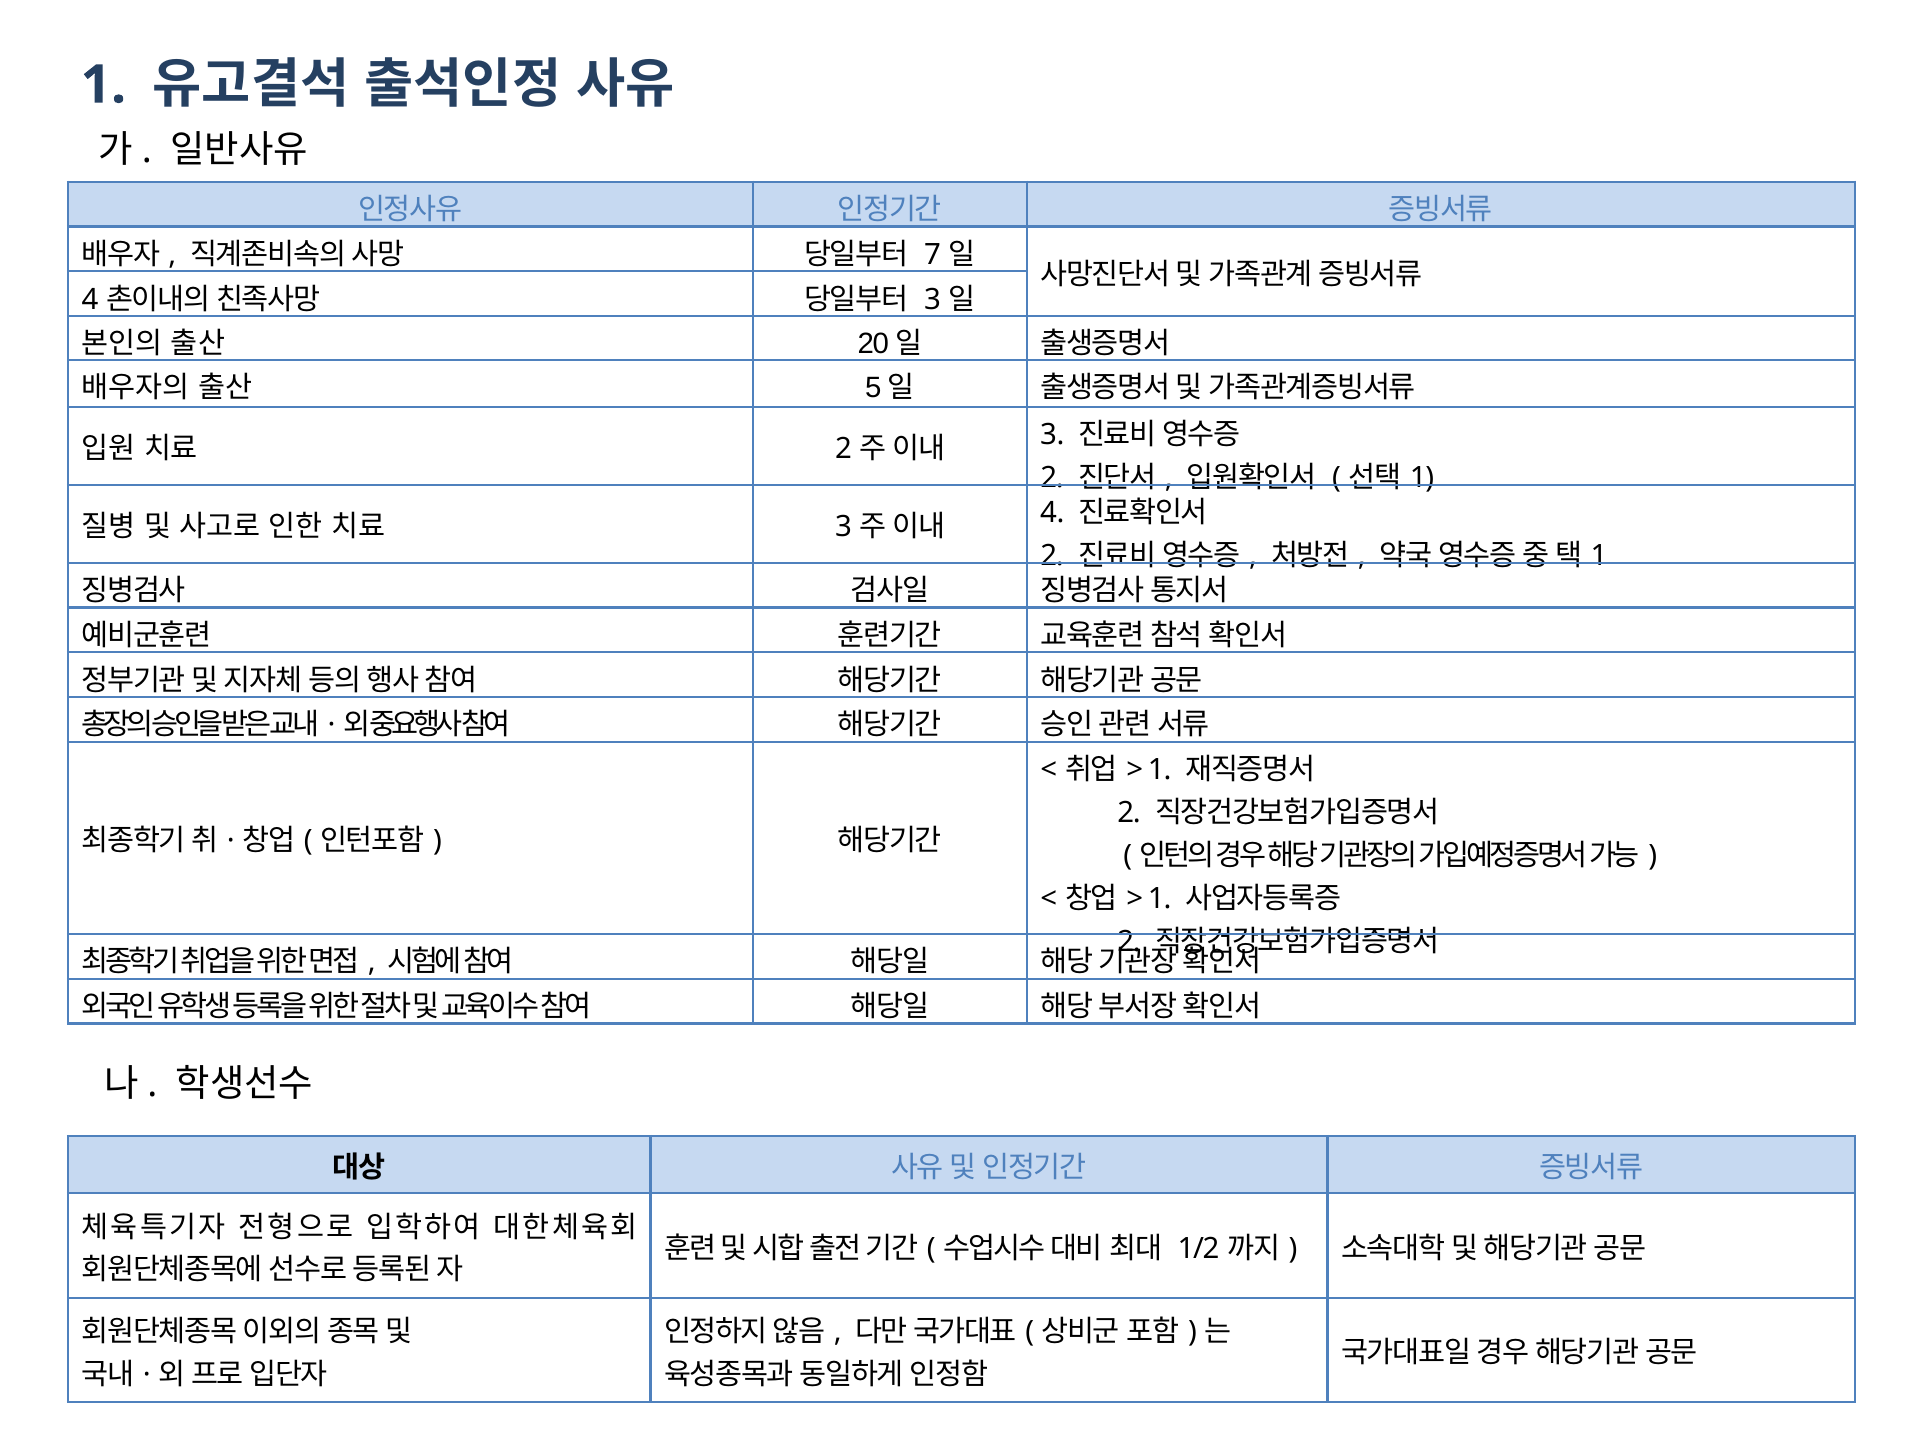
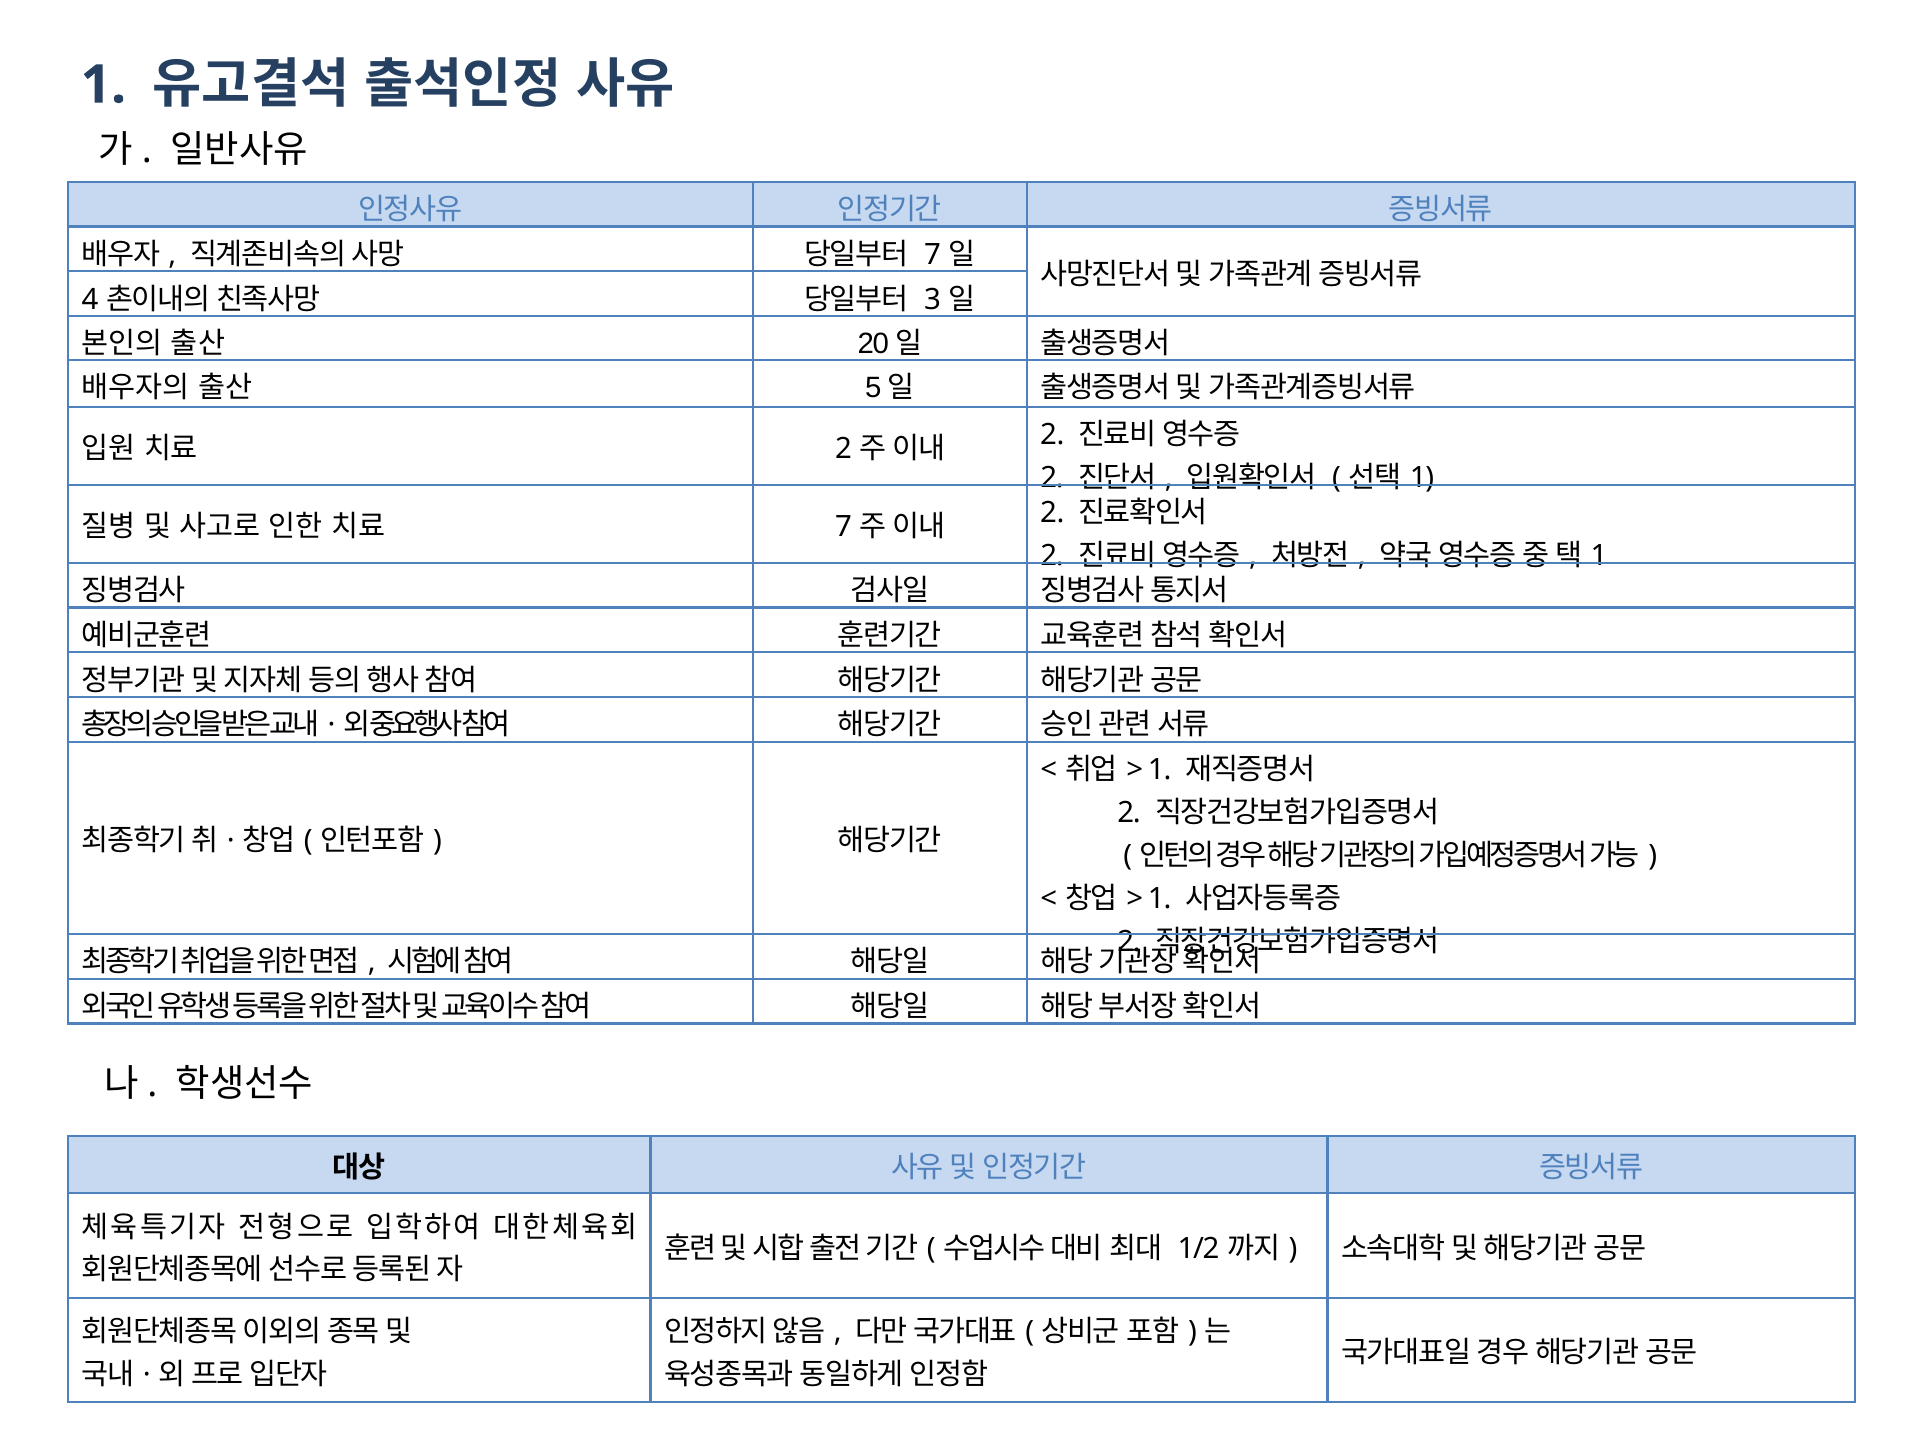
3 at (1052, 435): 3 -> 2
3 at (843, 527): 3 -> 7
4 at (1052, 513): 4 -> 2
